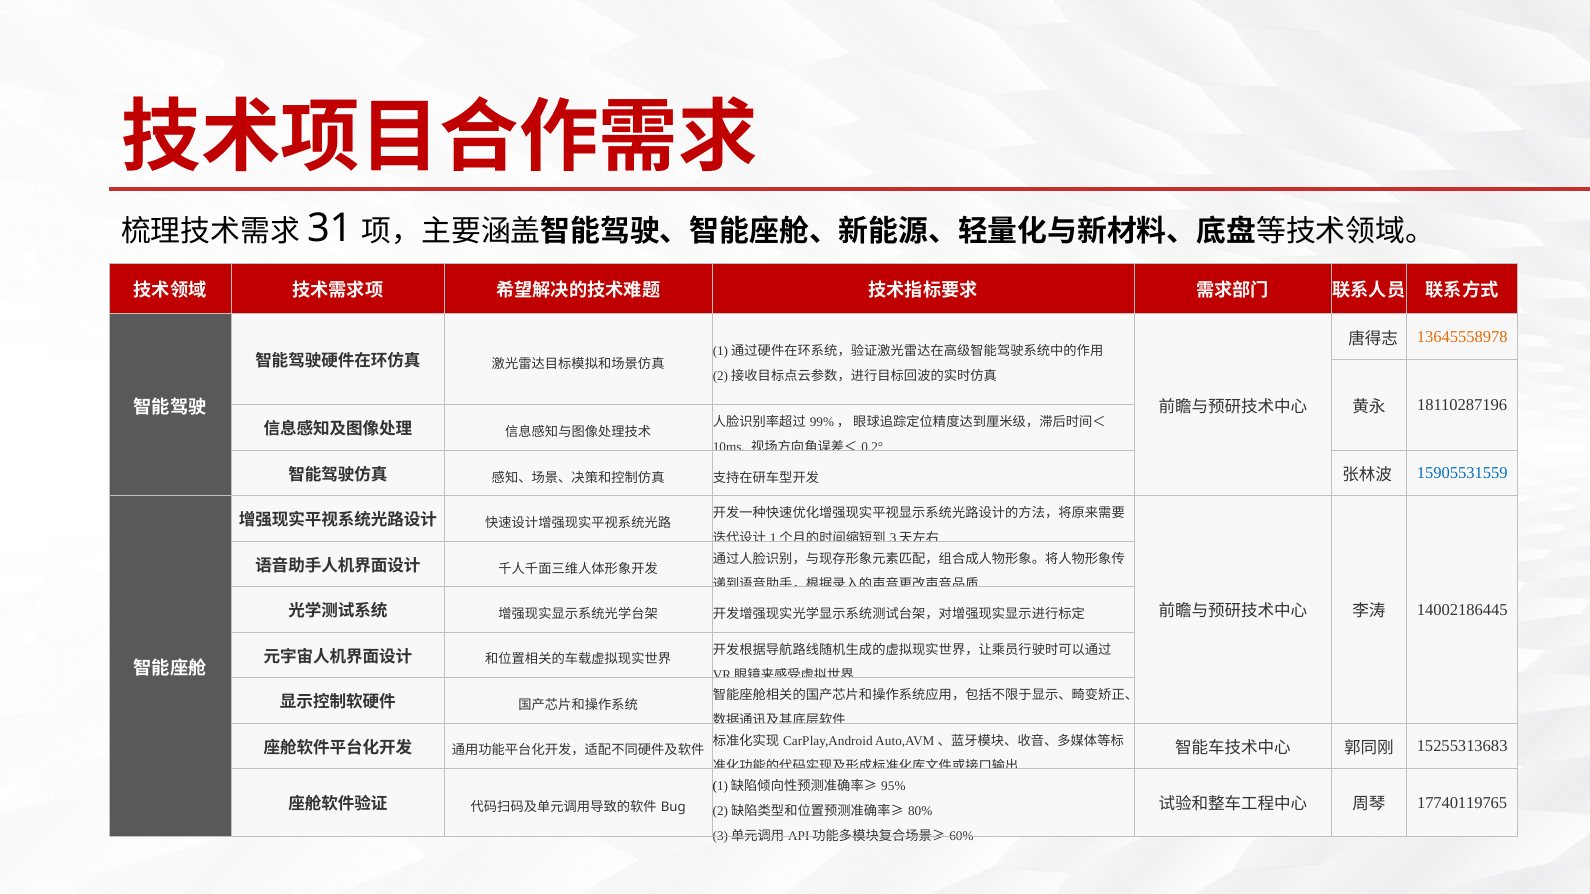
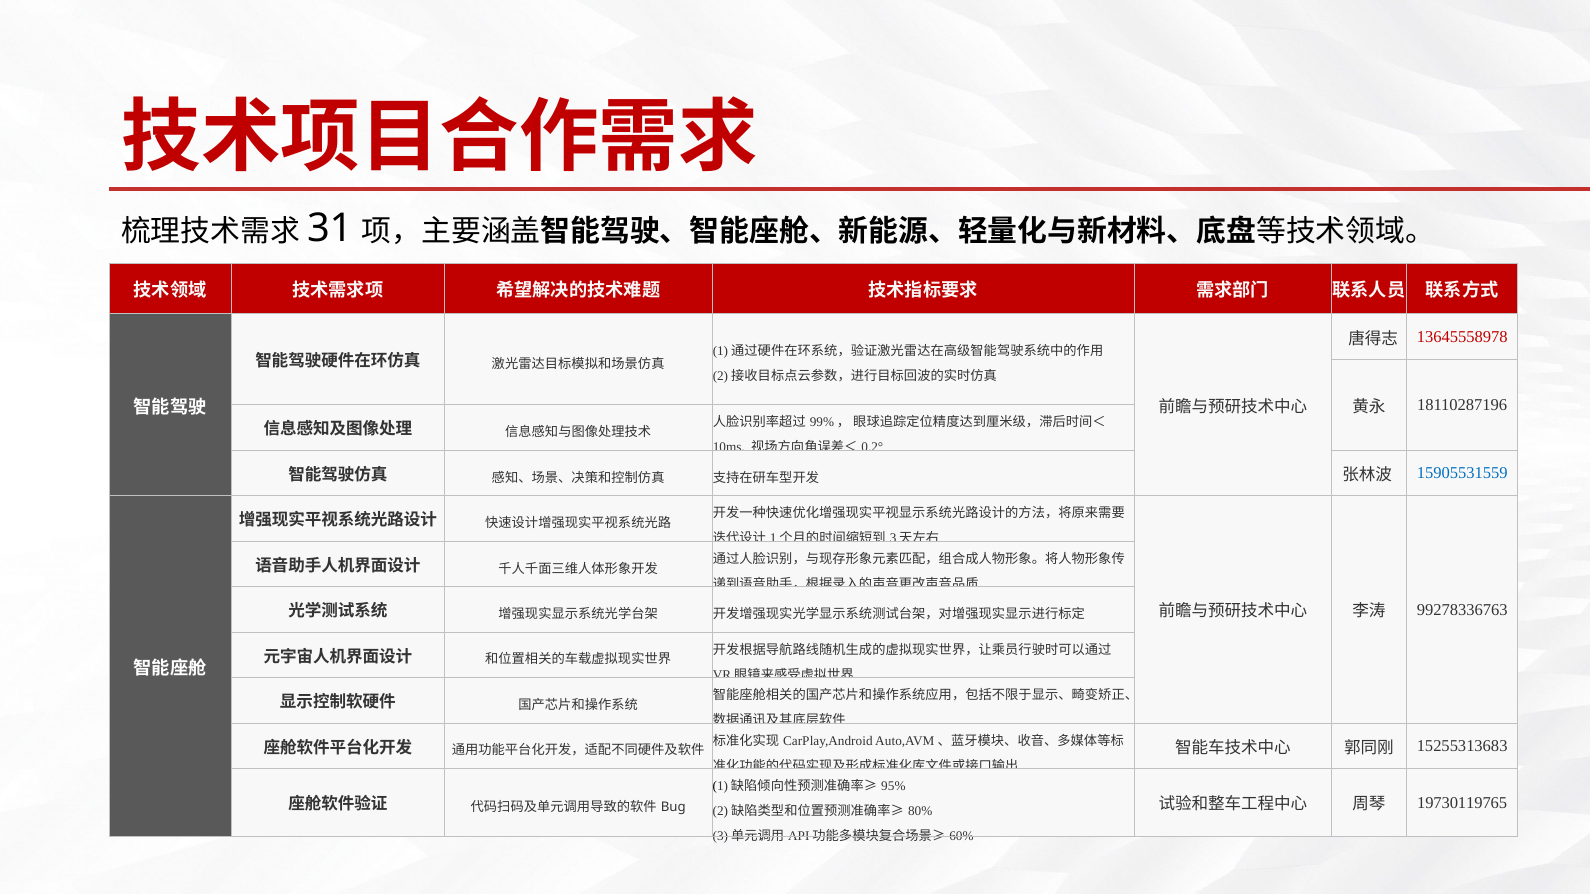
13645558978 colour: orange -> red
14002186445: 14002186445 -> 99278336763
17740119765: 17740119765 -> 19730119765
